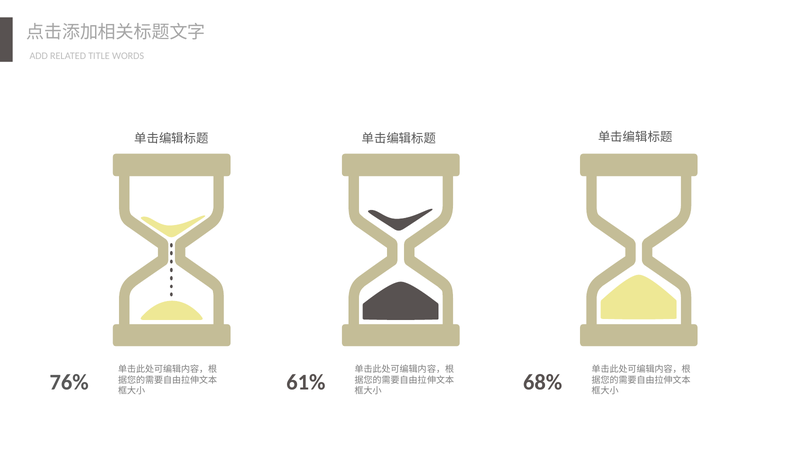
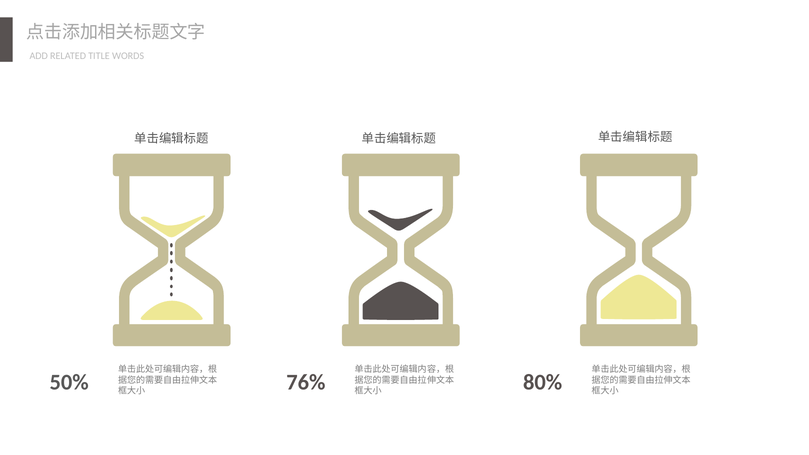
76%: 76% -> 50%
61%: 61% -> 76%
68%: 68% -> 80%
